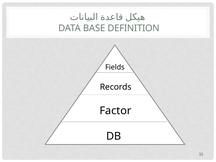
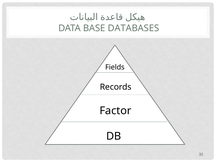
DEFINITION: DEFINITION -> DATABASES
